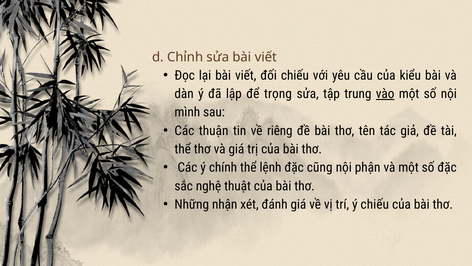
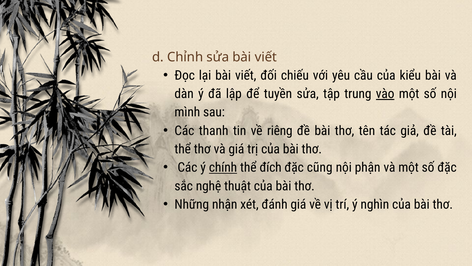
trọng: trọng -> tuyền
thuận: thuận -> thanh
chính underline: none -> present
lệnh: lệnh -> đích
ý chiếu: chiếu -> nghìn
